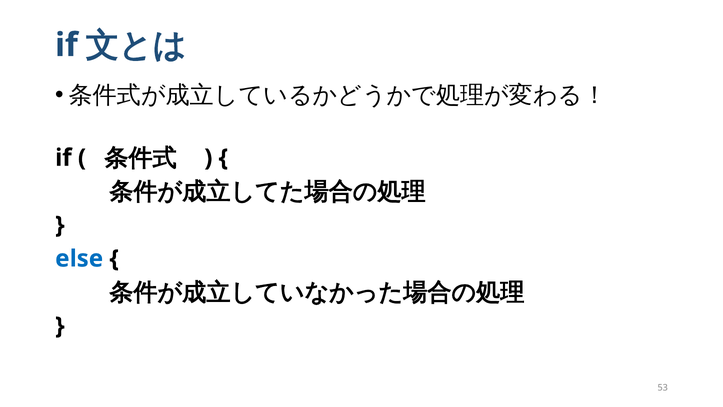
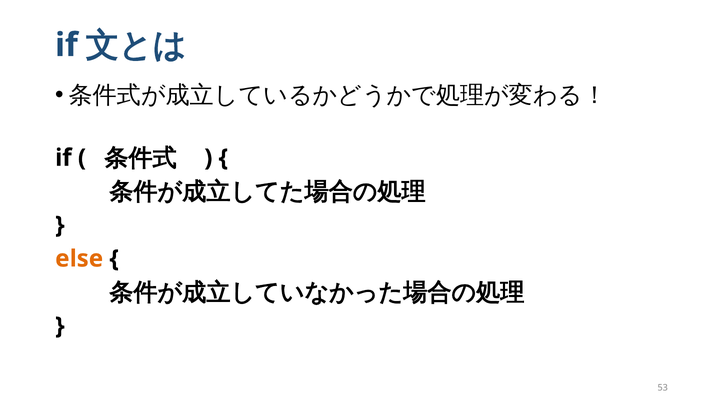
else colour: blue -> orange
